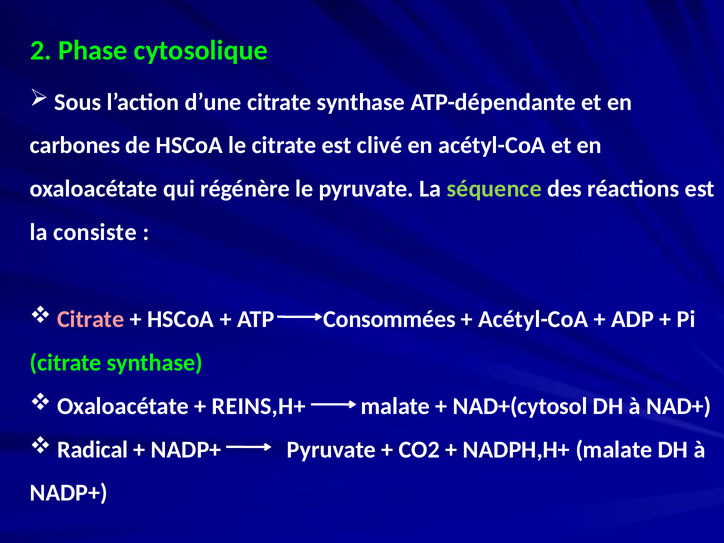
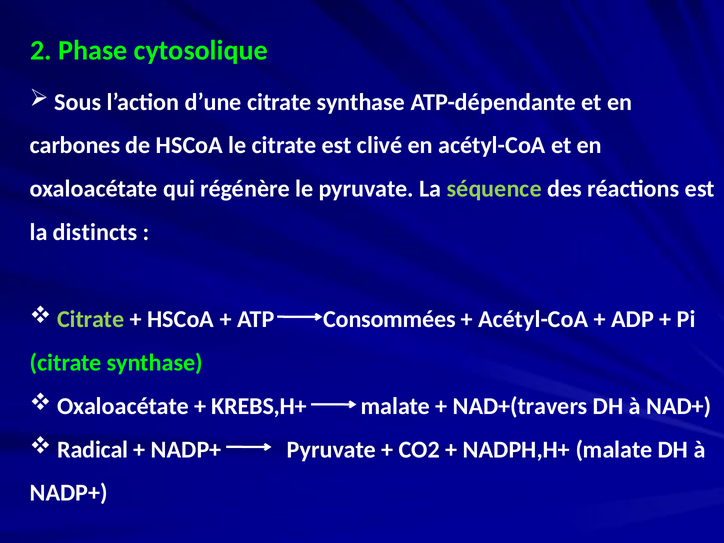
consiste: consiste -> distincts
Citrate at (91, 319) colour: pink -> light green
REINS,H+: REINS,H+ -> KREBS,H+
NAD+(cytosol: NAD+(cytosol -> NAD+(travers
